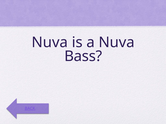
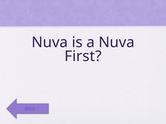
Bass: Bass -> First
